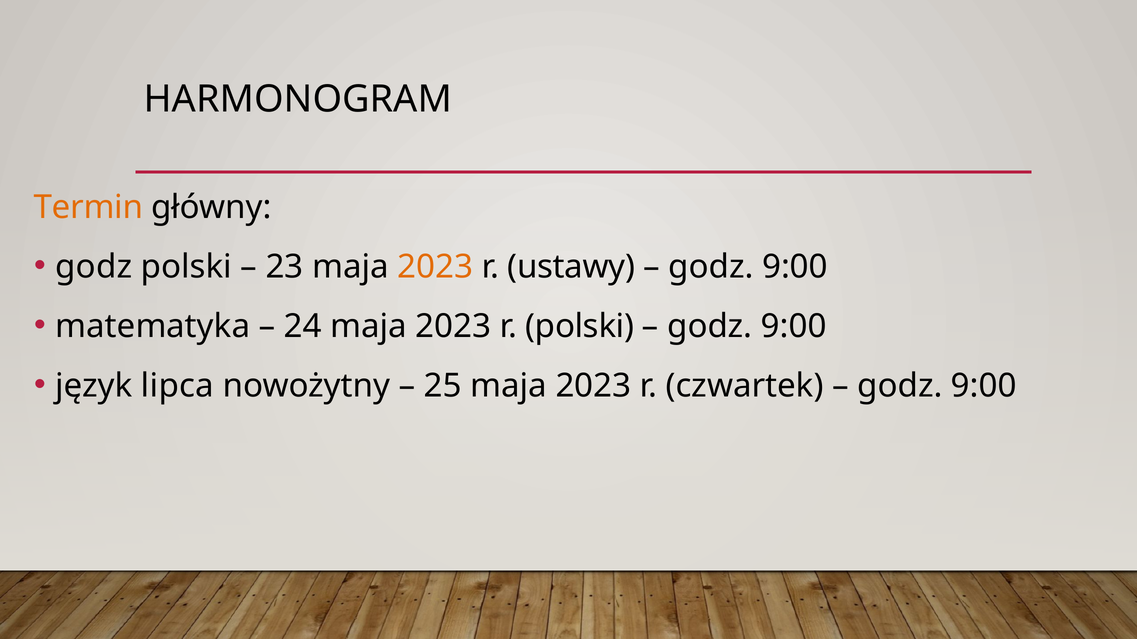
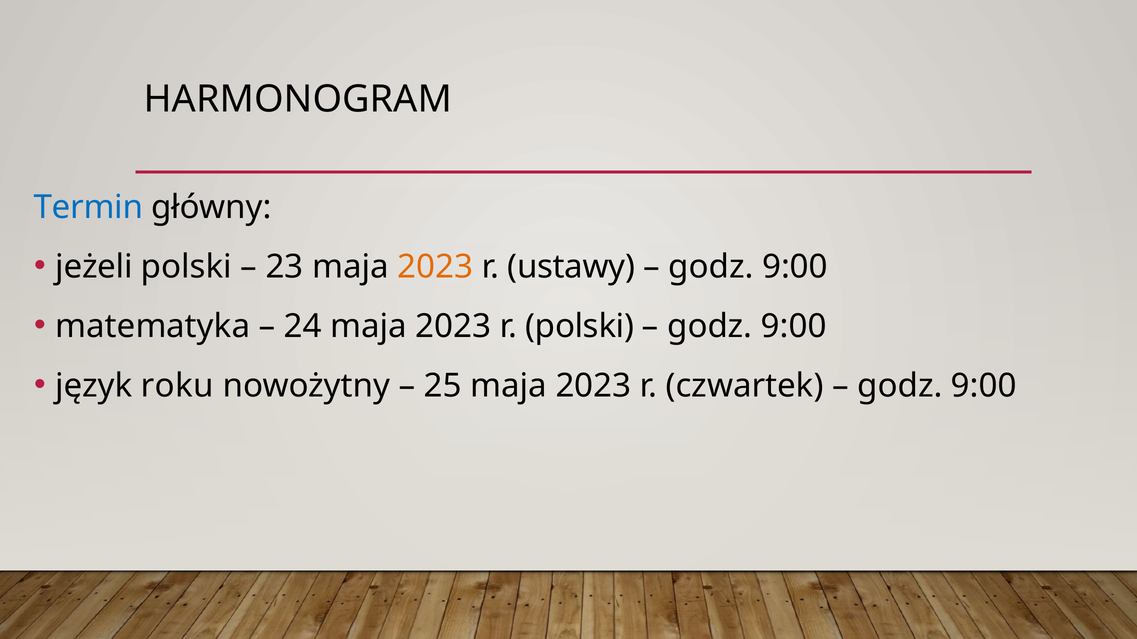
Termin colour: orange -> blue
godz at (94, 267): godz -> jeżeli
lipca: lipca -> roku
